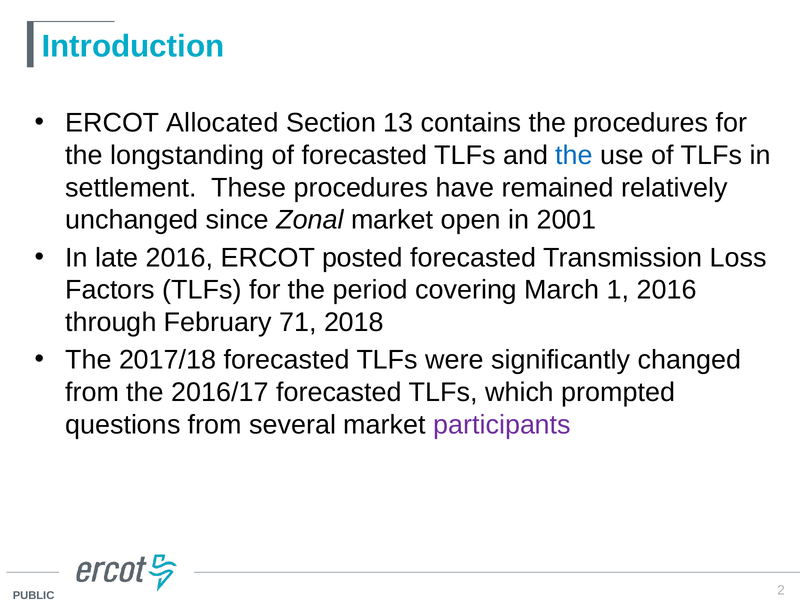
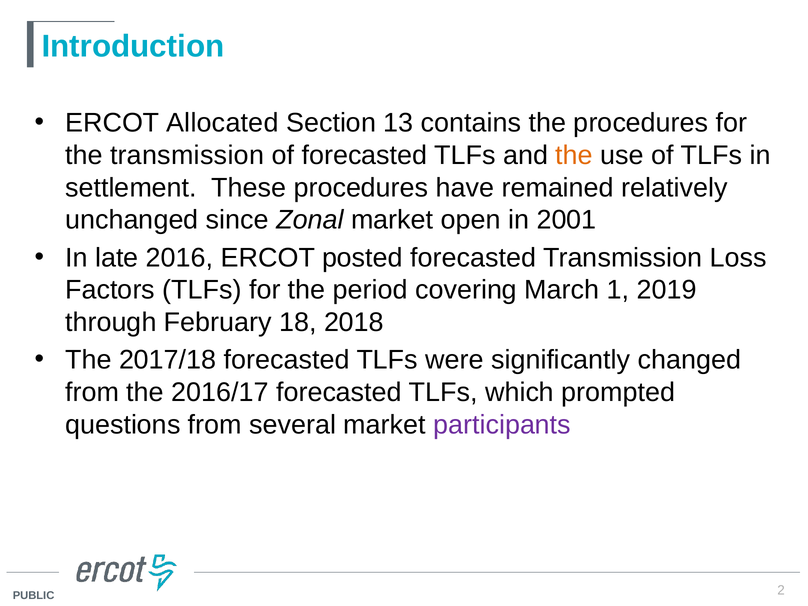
the longstanding: longstanding -> transmission
the at (574, 155) colour: blue -> orange
1 2016: 2016 -> 2019
71: 71 -> 18
